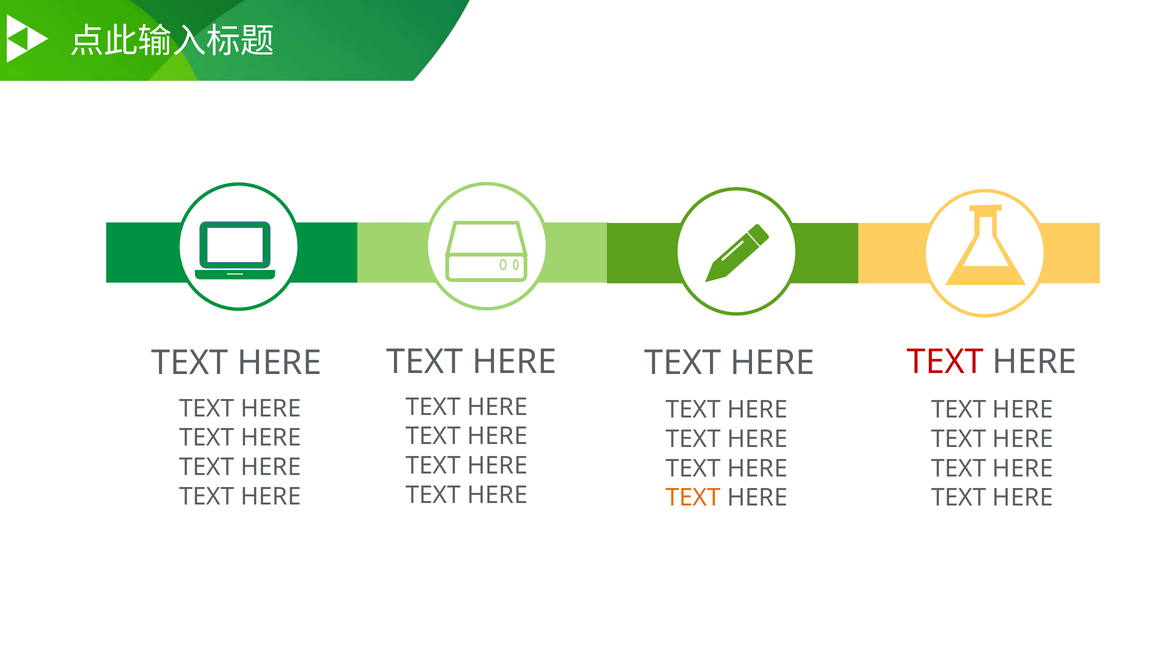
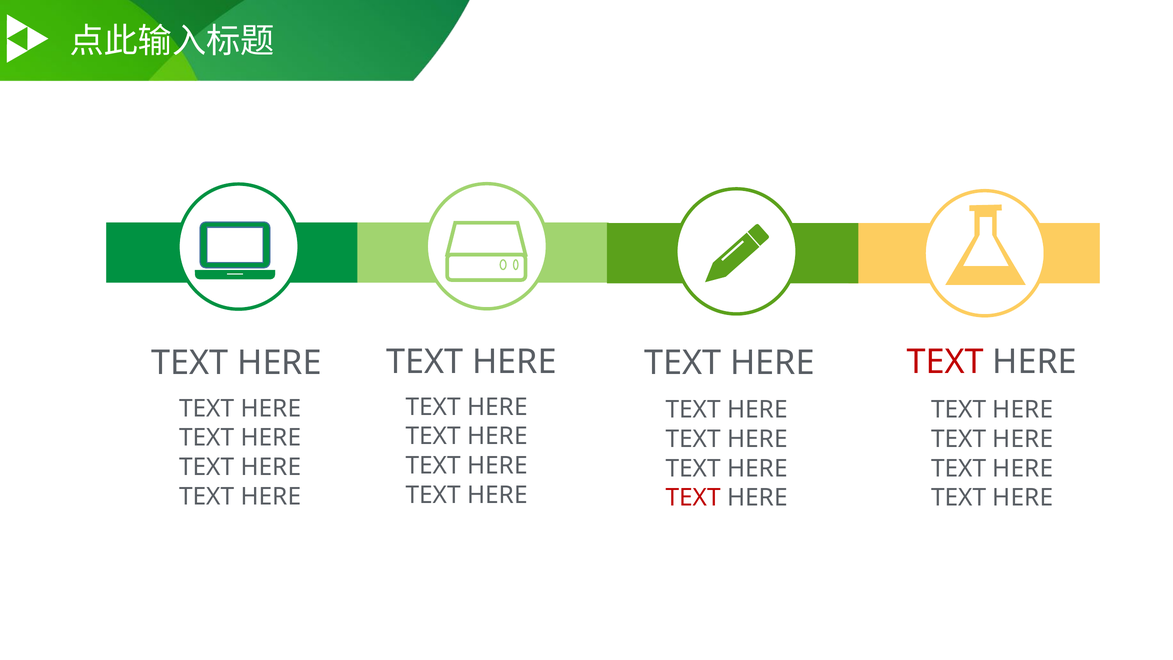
TEXT at (693, 498) colour: orange -> red
